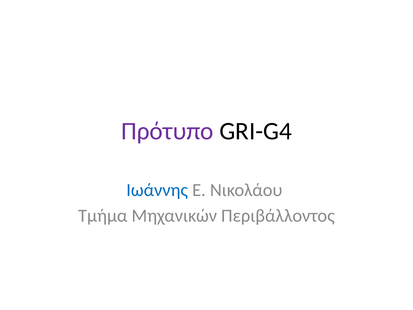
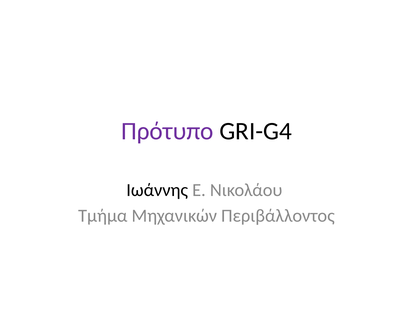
Ιωάννης colour: blue -> black
